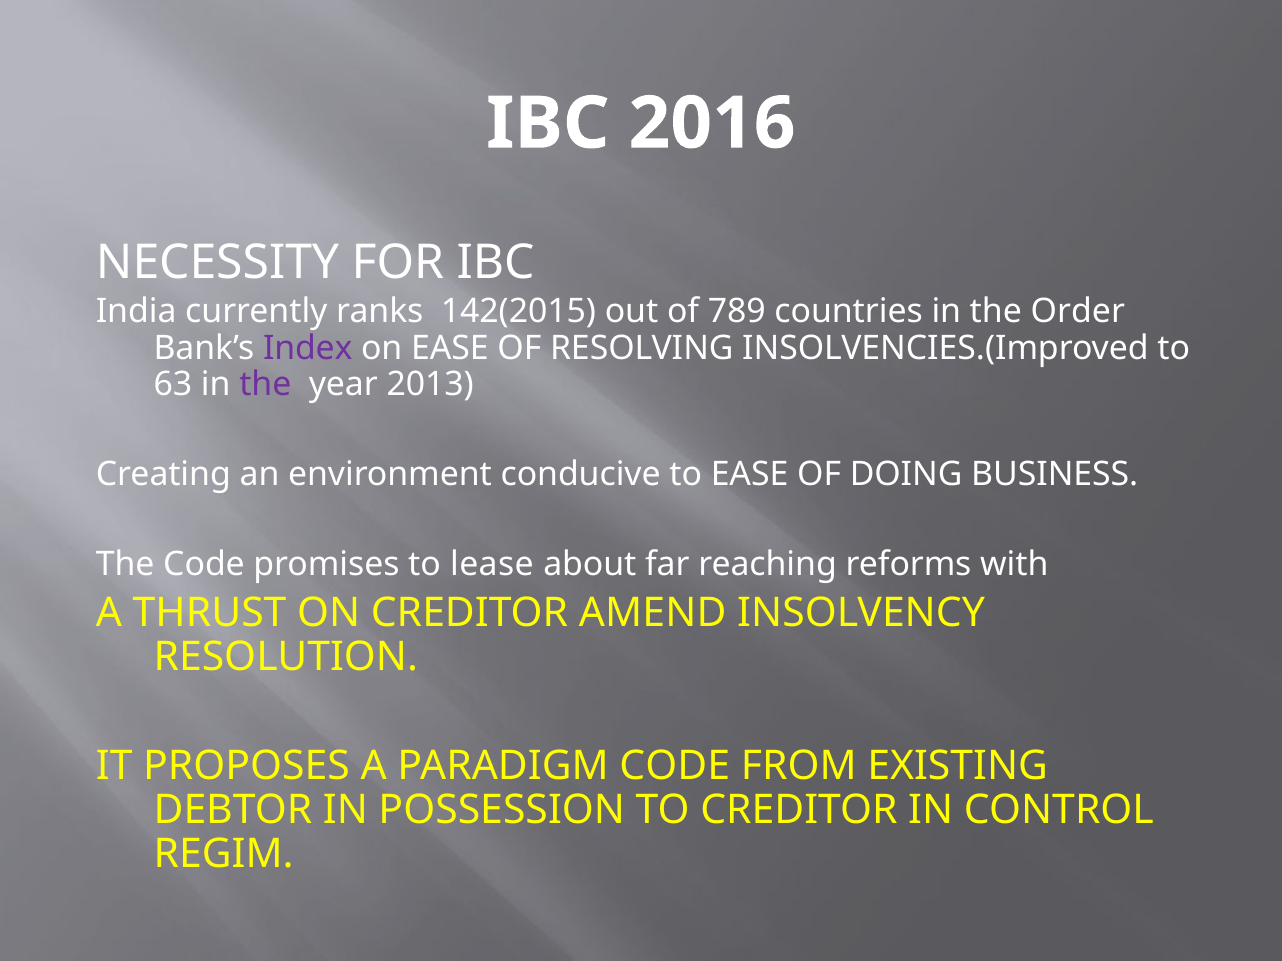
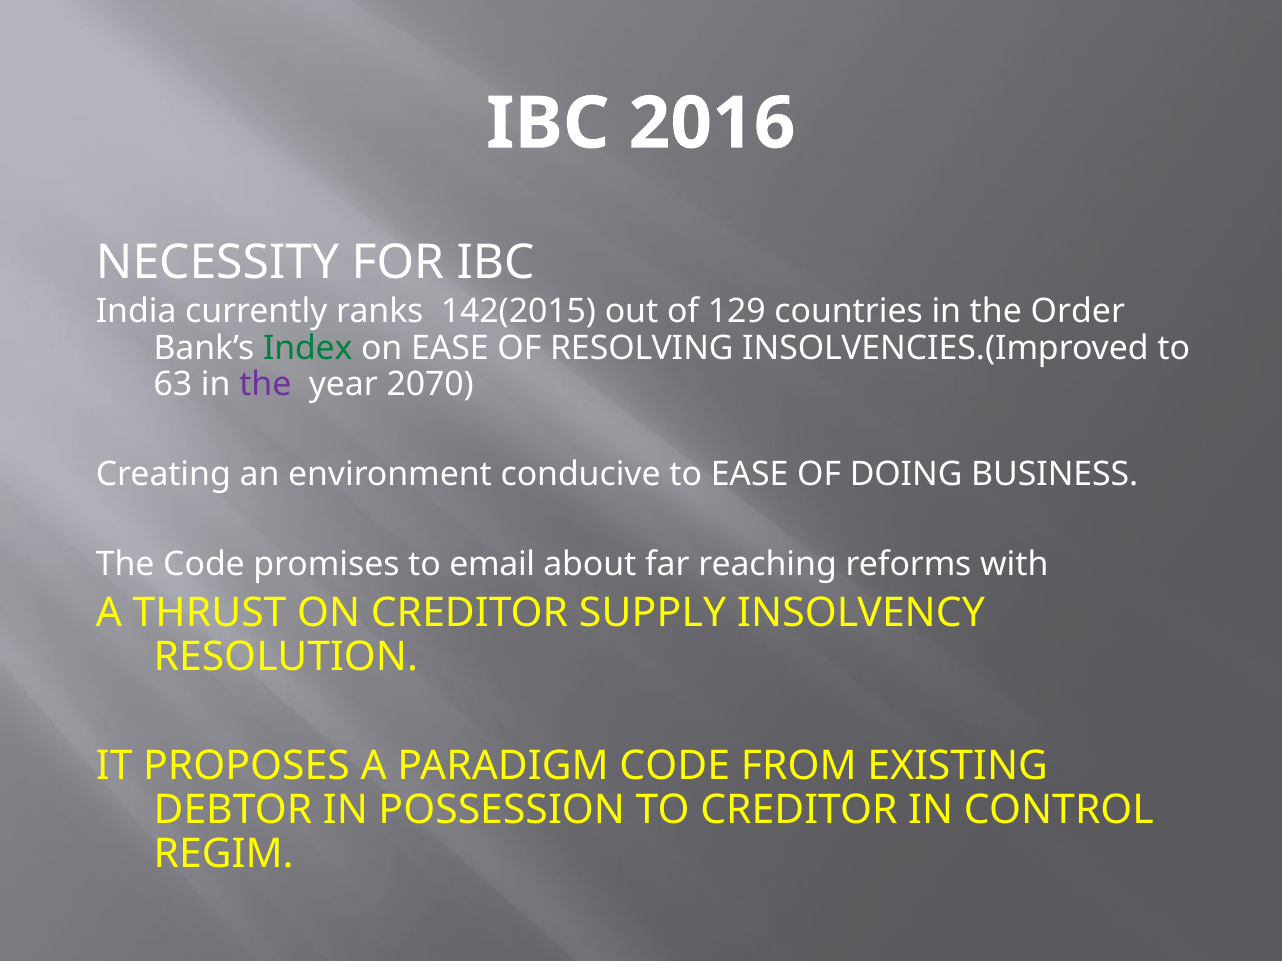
789: 789 -> 129
Index colour: purple -> green
2013: 2013 -> 2070
lease: lease -> email
AMEND: AMEND -> SUPPLY
